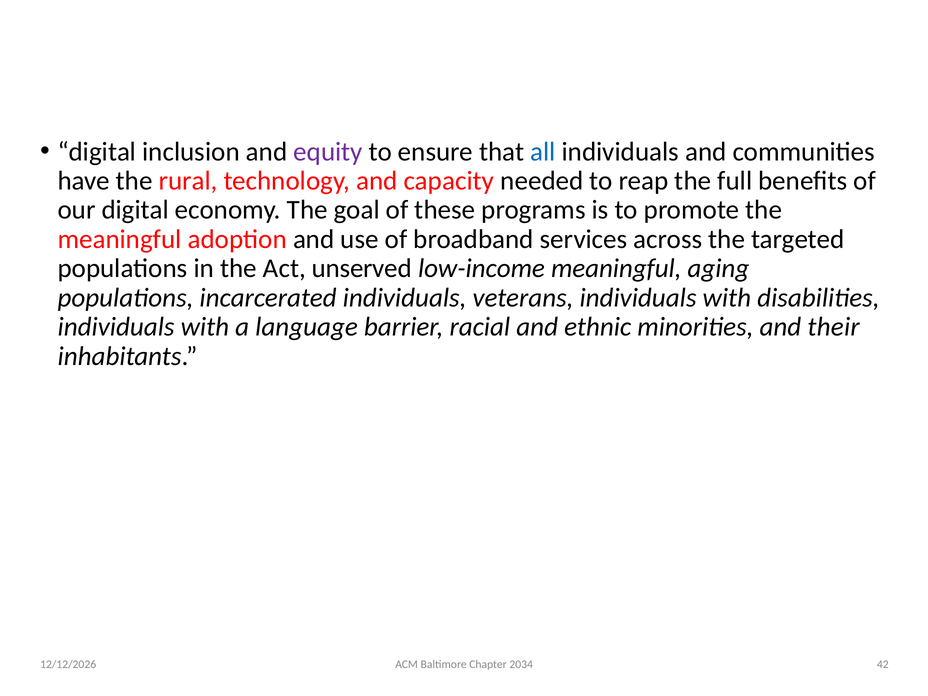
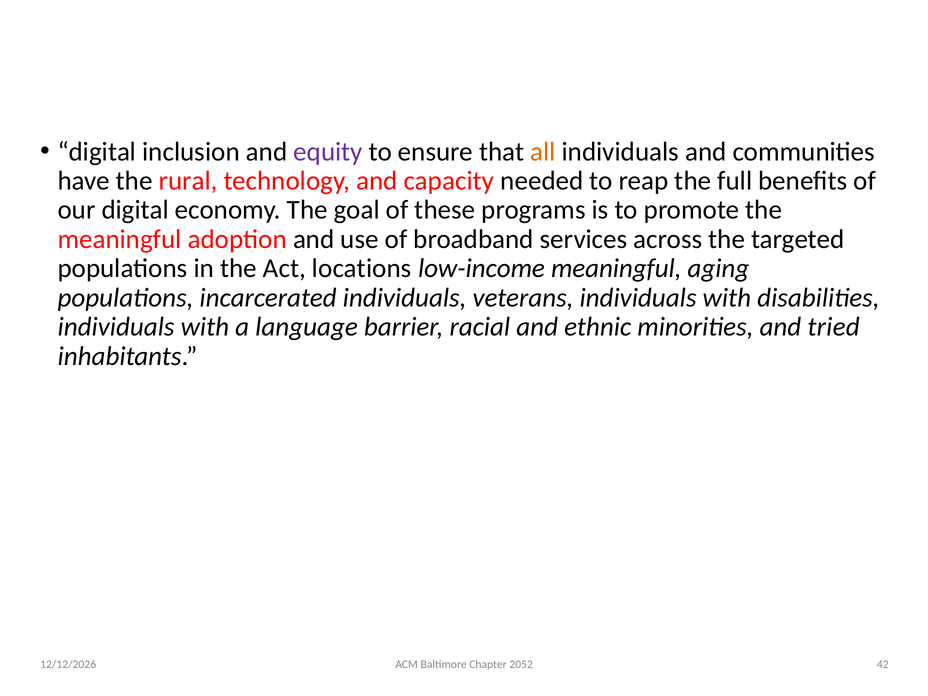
all colour: blue -> orange
unserved: unserved -> locations
their: their -> tried
2034: 2034 -> 2052
